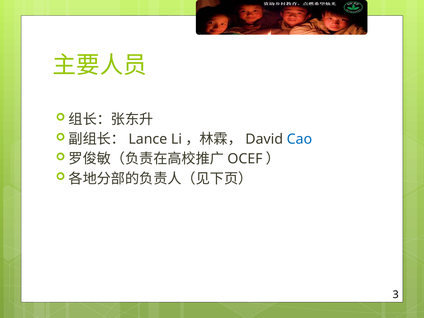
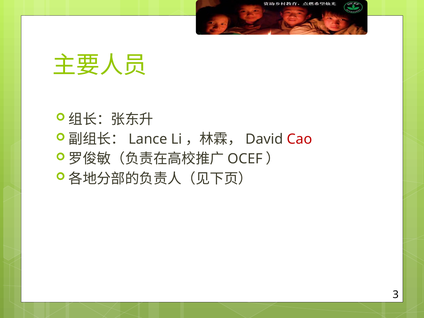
Cao colour: blue -> red
